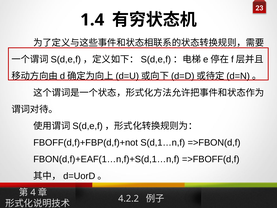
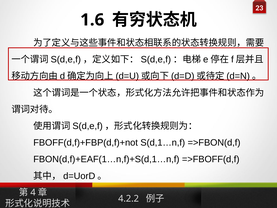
1.4: 1.4 -> 1.6
